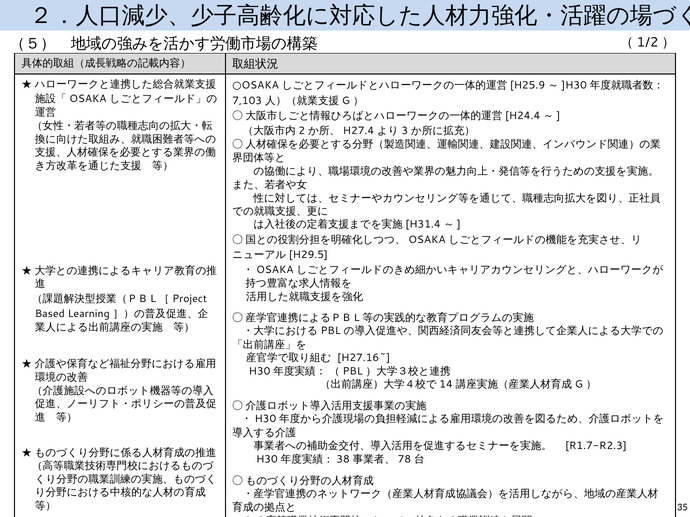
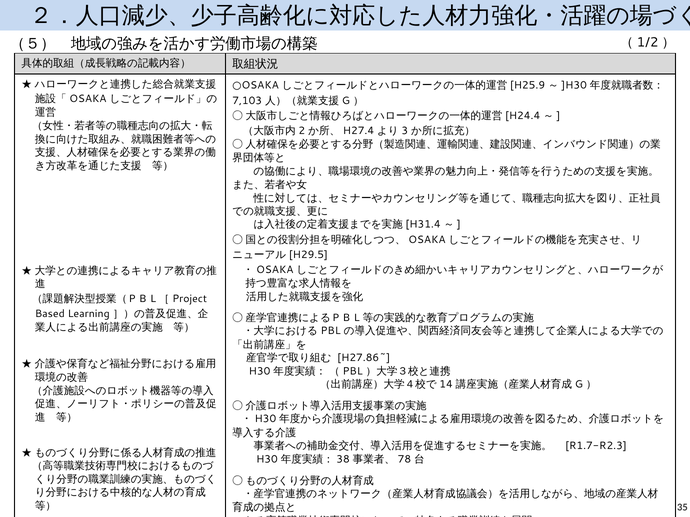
H27.16~: H27.16~ -> H27.86~
